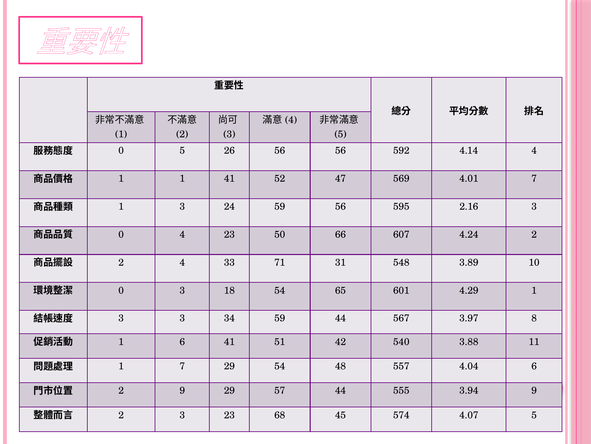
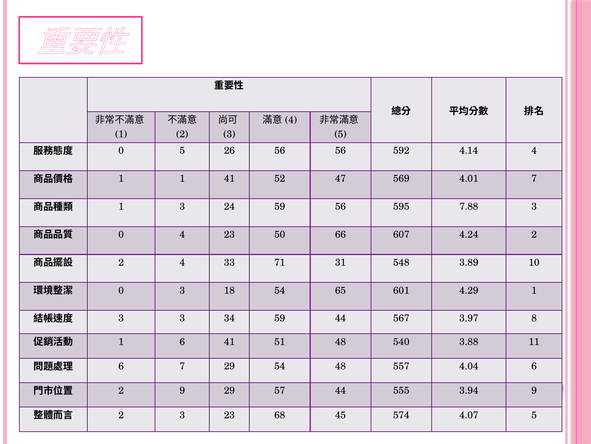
2.16: 2.16 -> 7.88
51 42: 42 -> 48
1 at (121, 366): 1 -> 6
